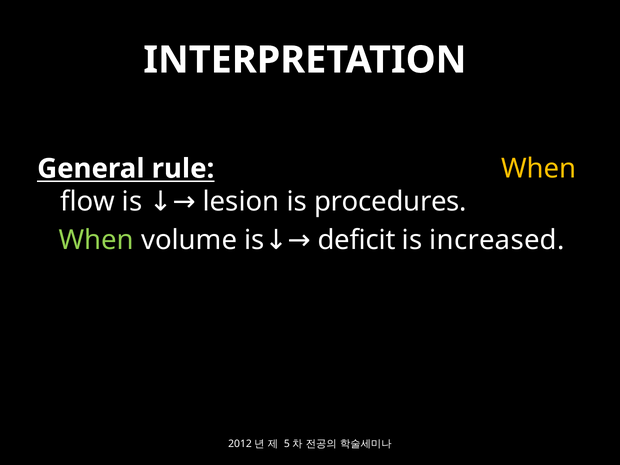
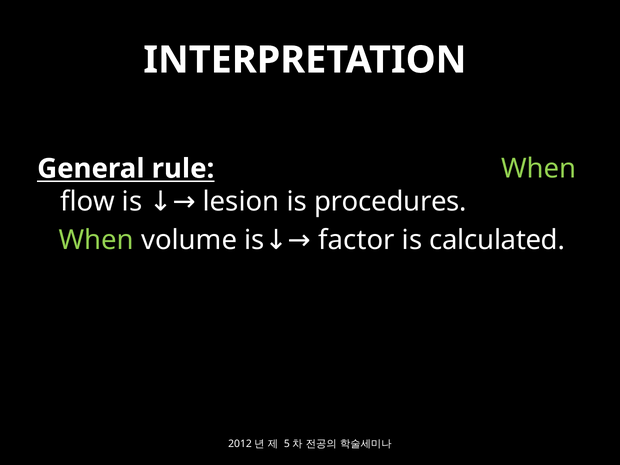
When at (539, 169) colour: yellow -> light green
deficit: deficit -> factor
increased: increased -> calculated
